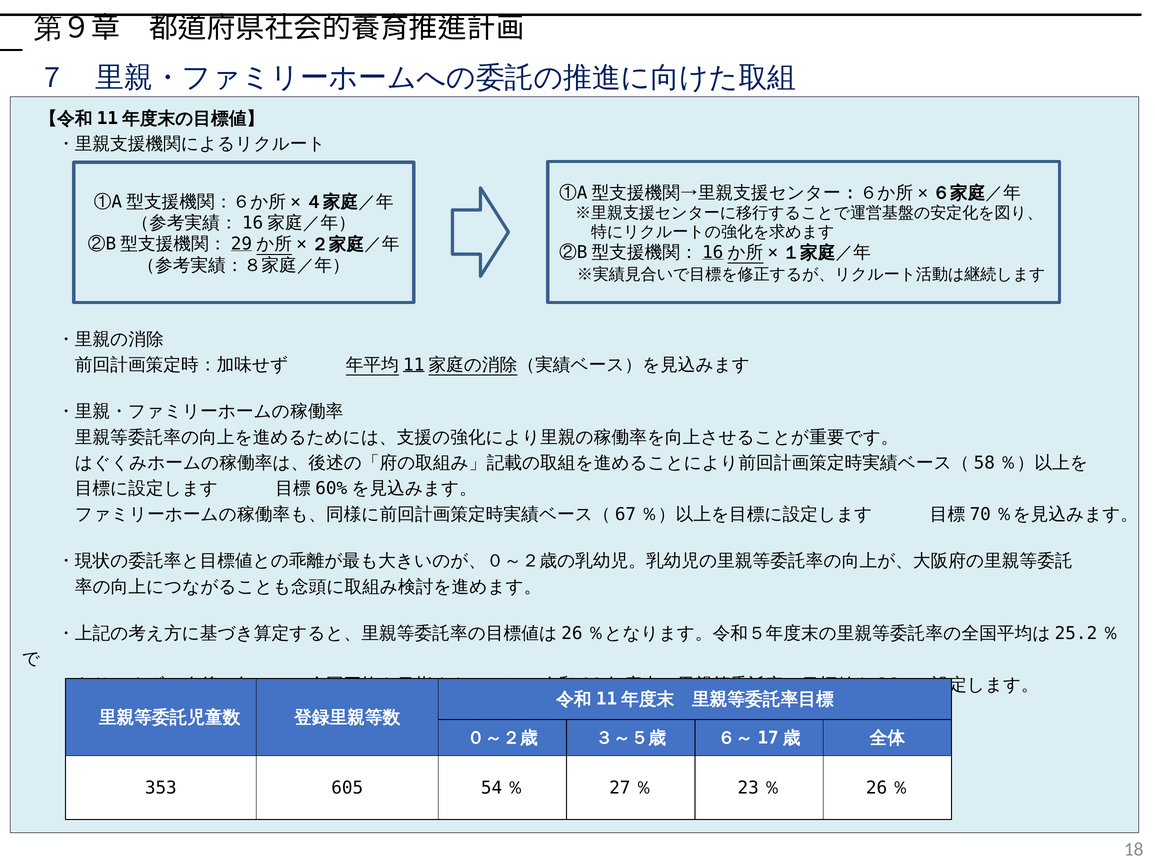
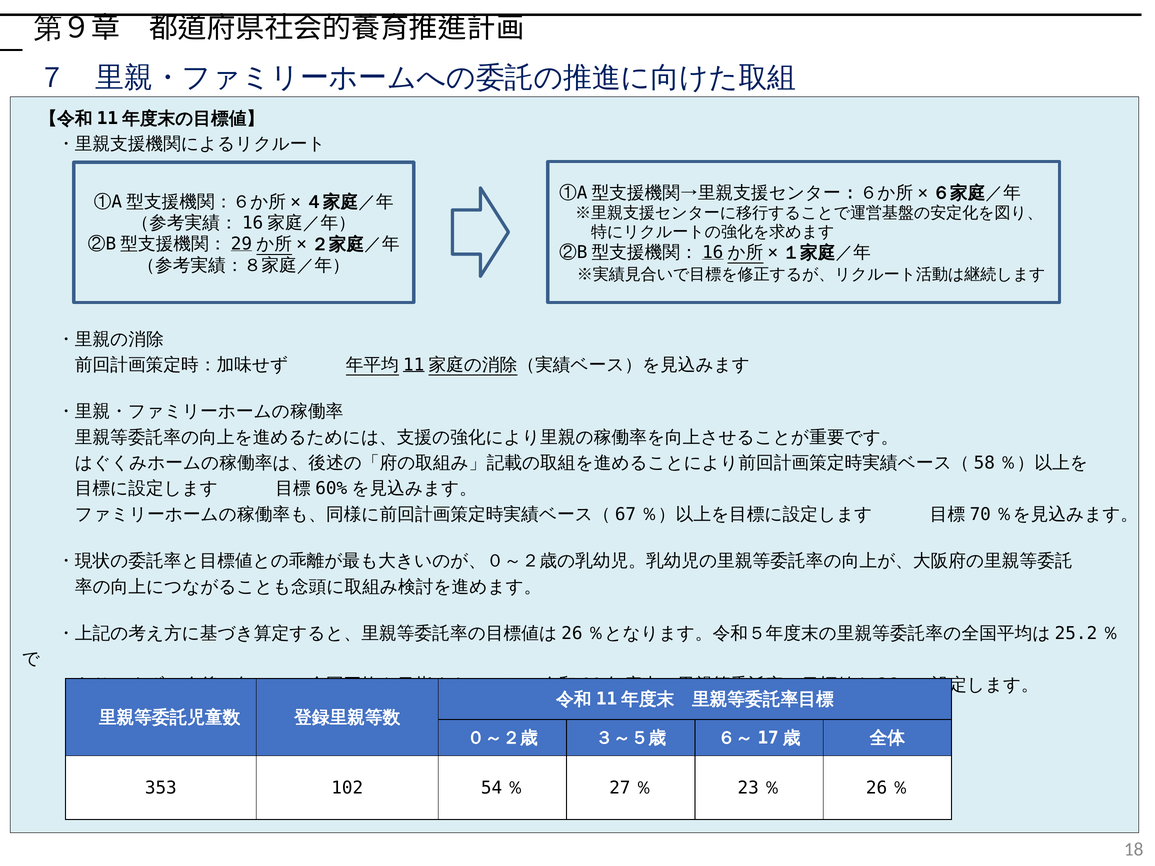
605: 605 -> 102
